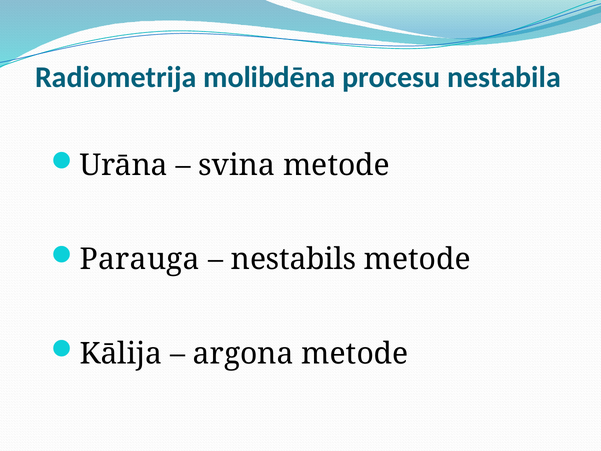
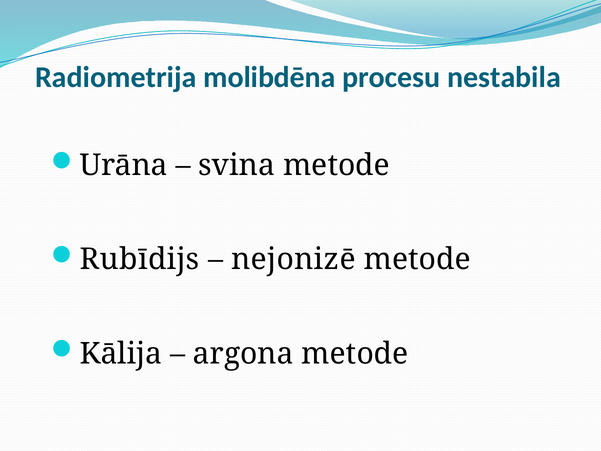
Parauga: Parauga -> Rubīdijs
nestabils: nestabils -> nejonizē
